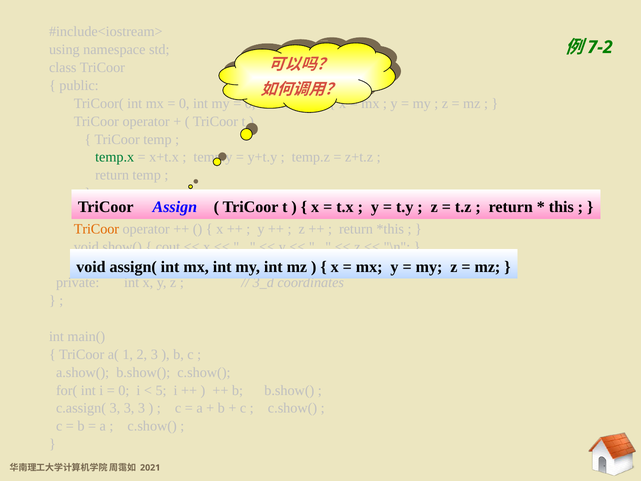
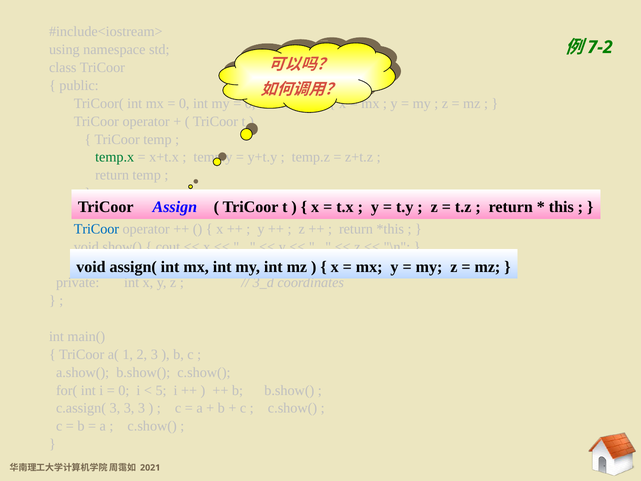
TriCoor at (96, 229) colour: orange -> blue
